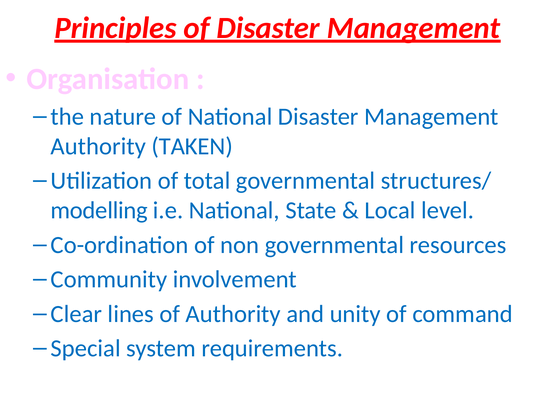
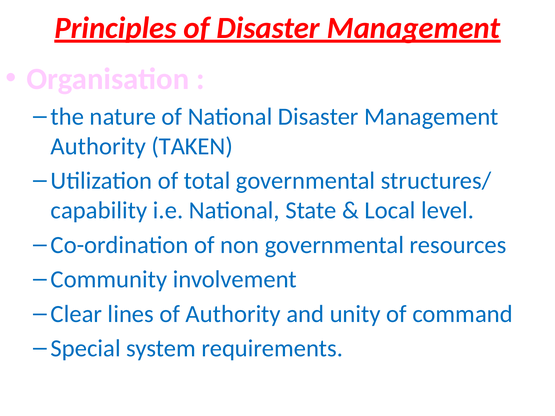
modelling: modelling -> capability
